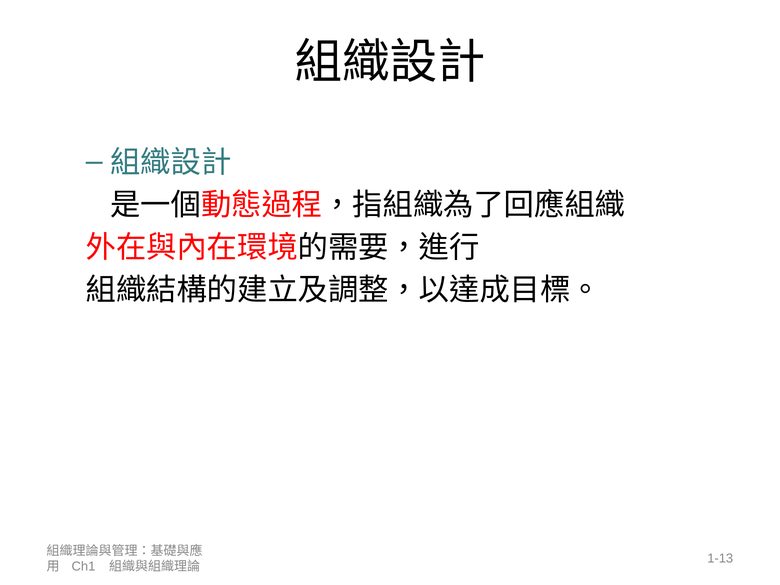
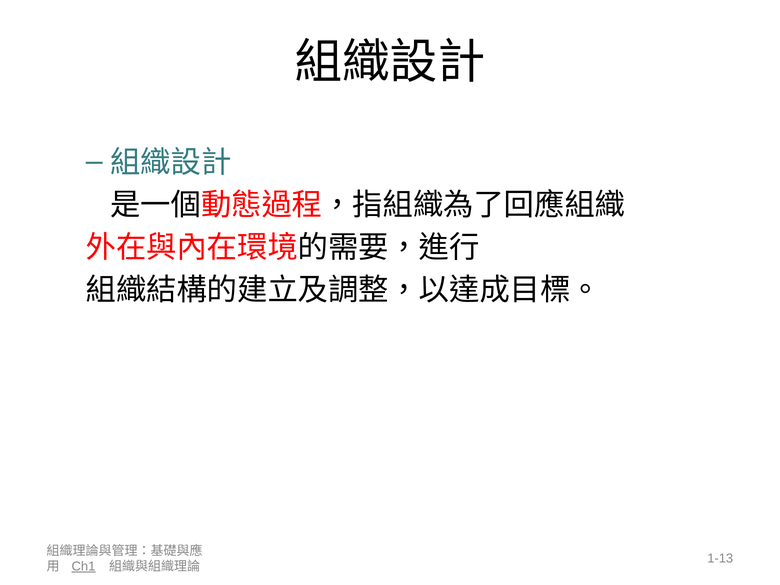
Ch1 underline: none -> present
